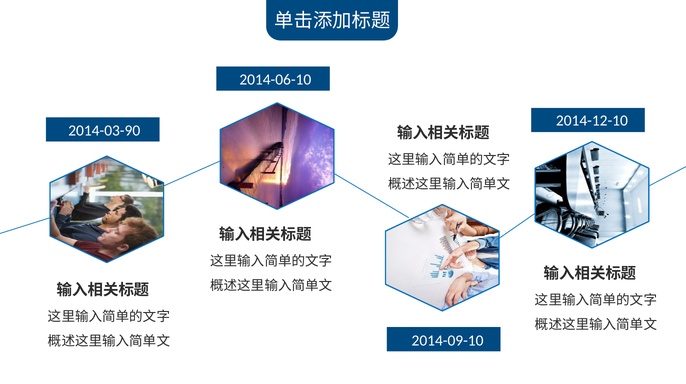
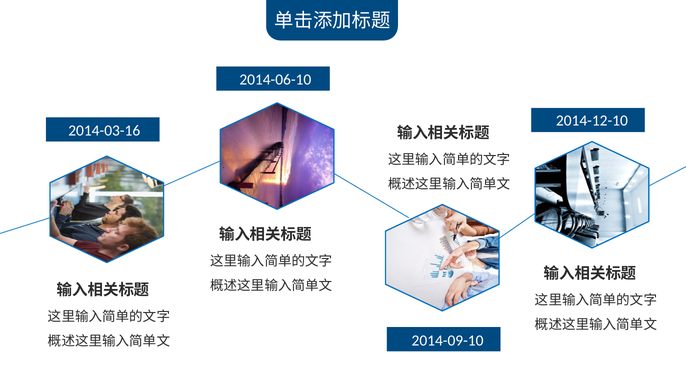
2014-03-90: 2014-03-90 -> 2014-03-16
